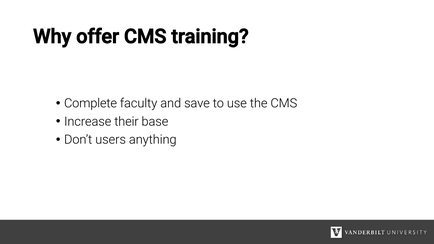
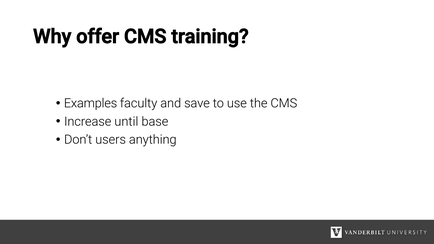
Complete: Complete -> Examples
their: their -> until
